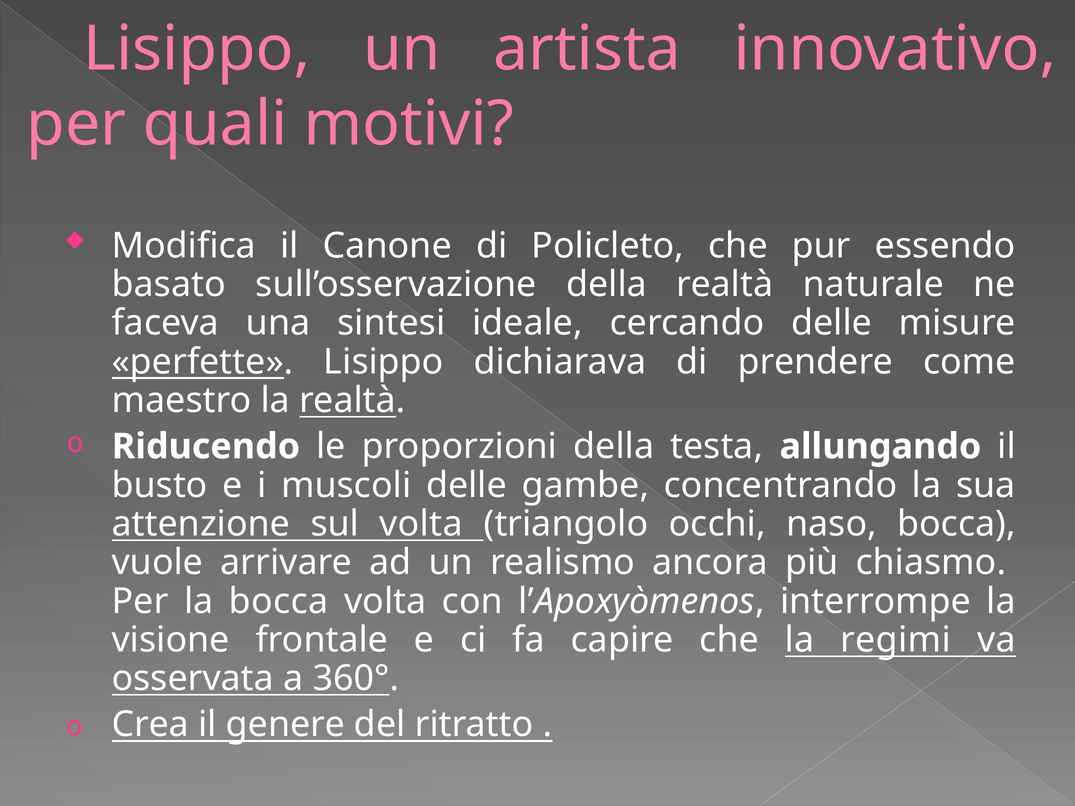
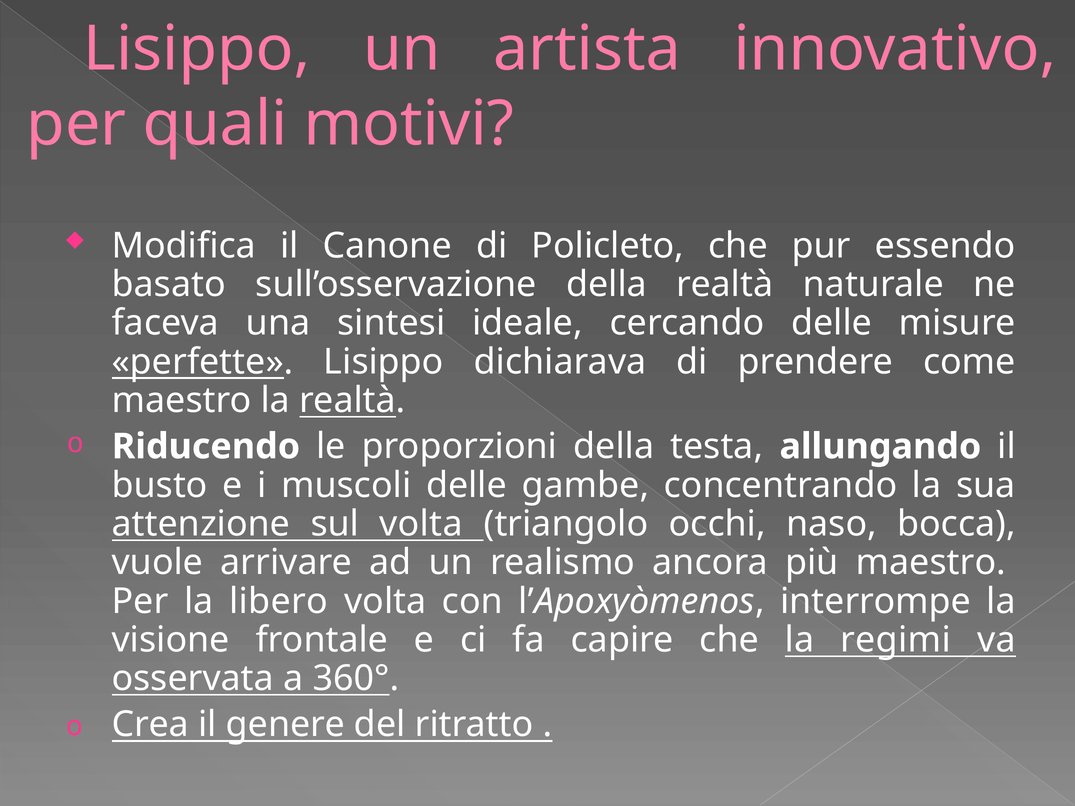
più chiasmo: chiasmo -> maestro
la bocca: bocca -> libero
